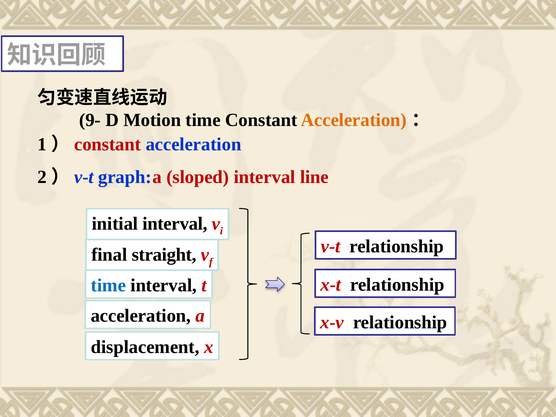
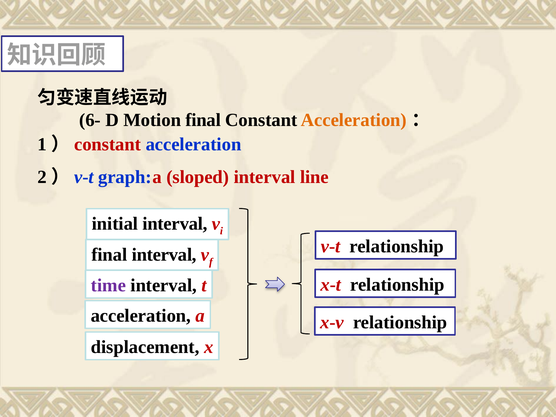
9-: 9- -> 6-
Motion time: time -> final
final straight: straight -> interval
time at (108, 285) colour: blue -> purple
